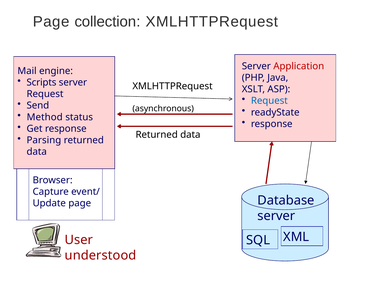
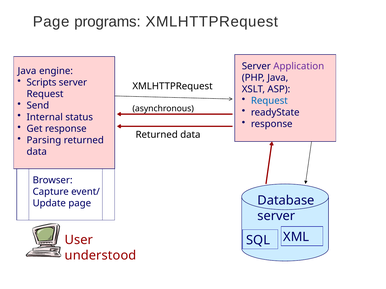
collection: collection -> programs
Application colour: red -> purple
Mail at (27, 71): Mail -> Java
Method: Method -> Internal
